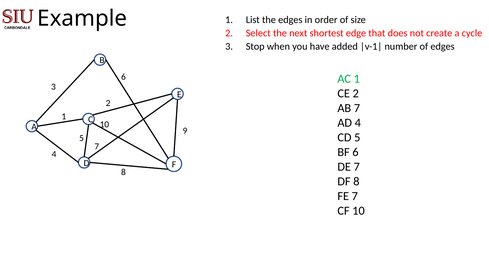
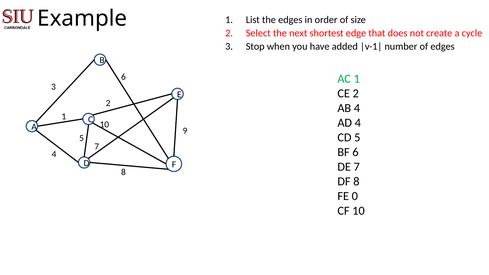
AB 7: 7 -> 4
FE 7: 7 -> 0
